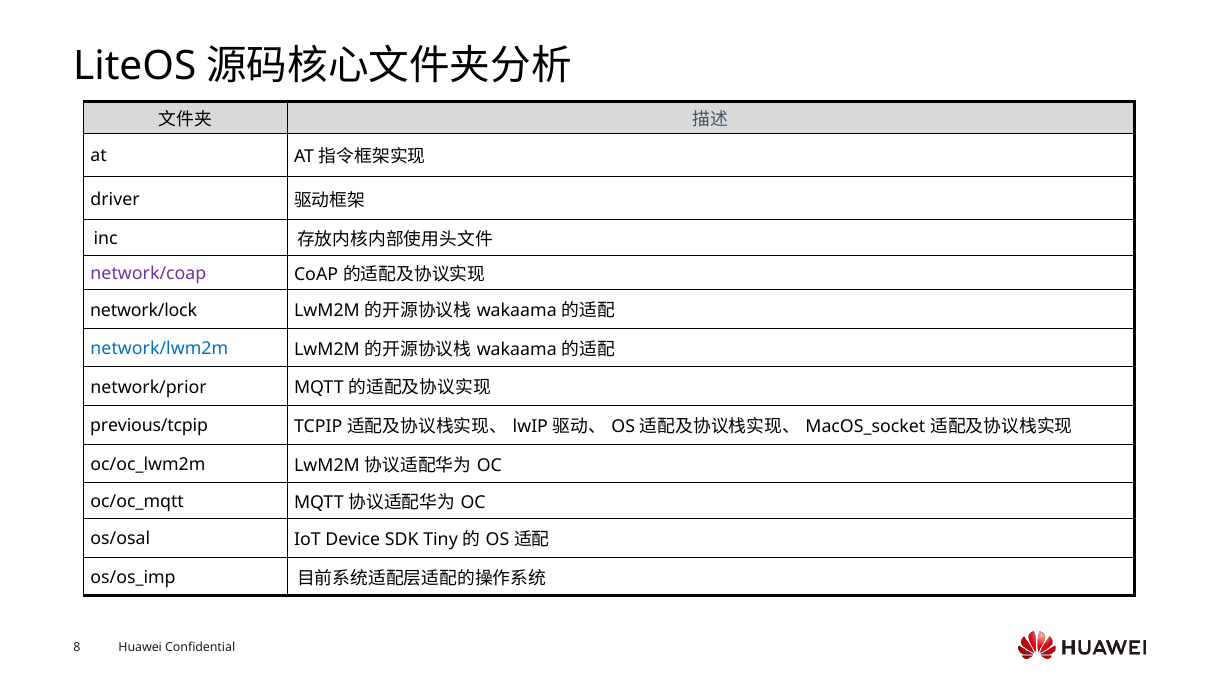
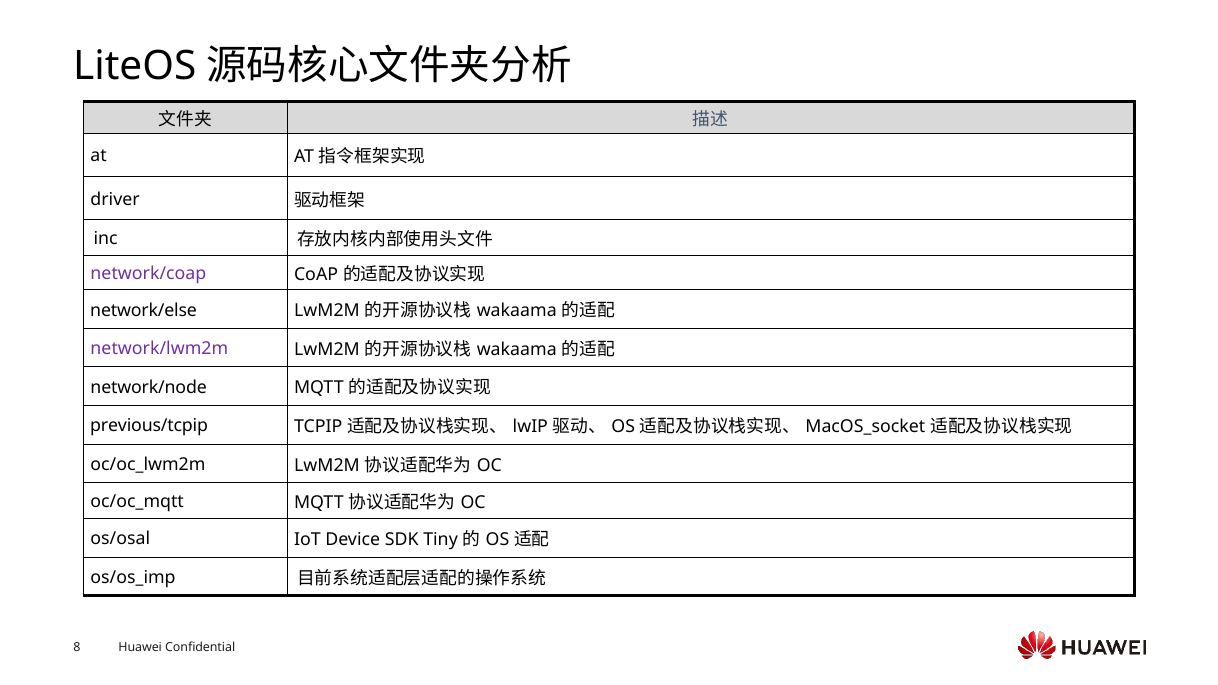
network/lock: network/lock -> network/else
network/lwm2m colour: blue -> purple
network/prior: network/prior -> network/node
